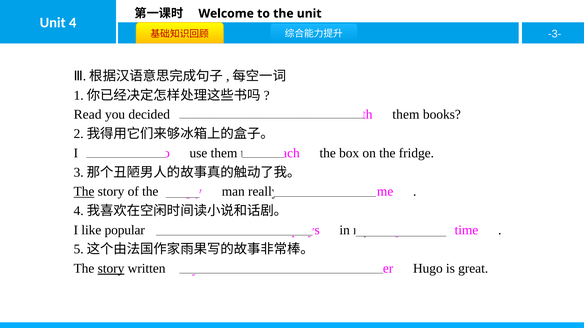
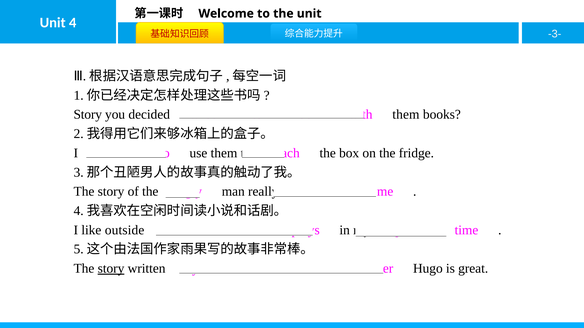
Read at (88, 115): Read -> Story
The at (84, 192) underline: present -> none
popular: popular -> outside
